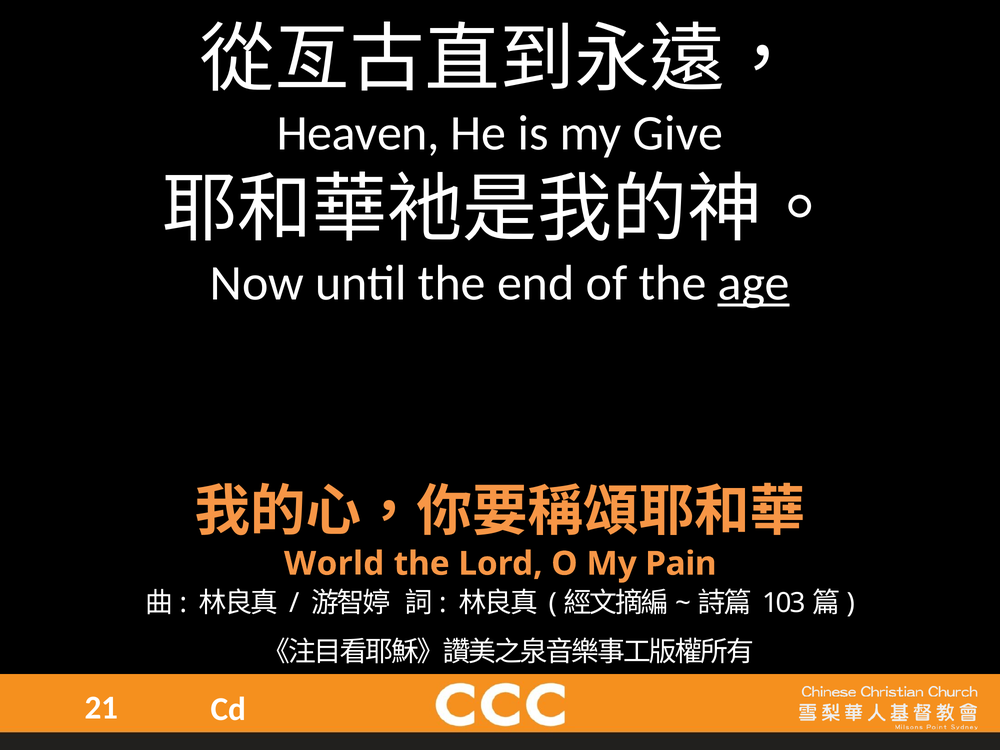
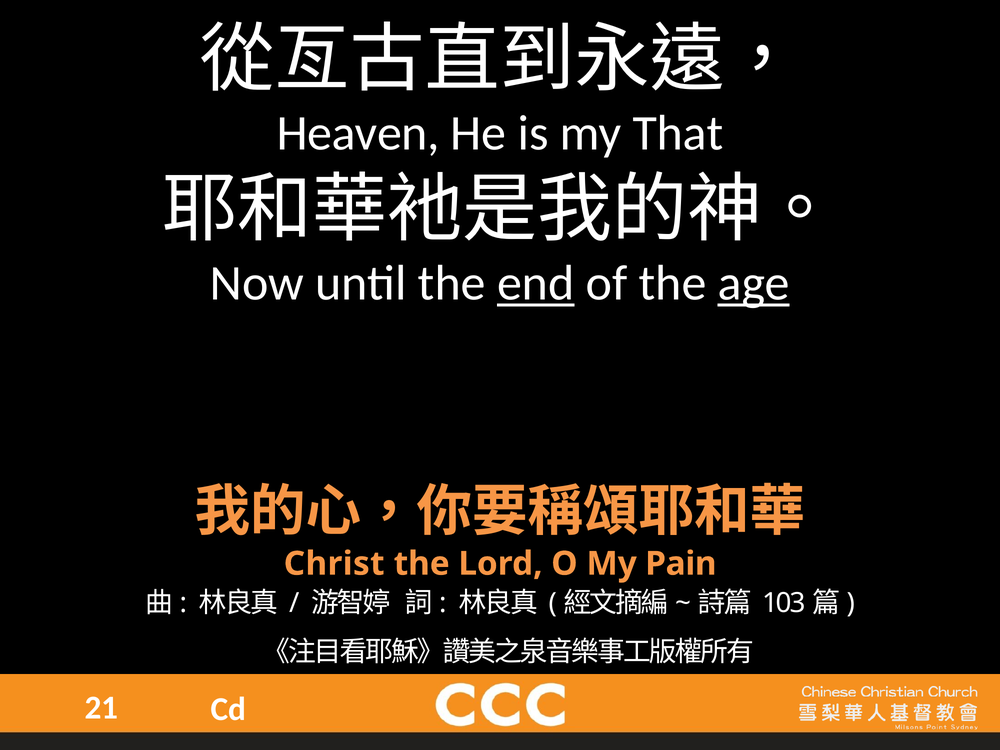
Give: Give -> That
end underline: none -> present
World: World -> Christ
